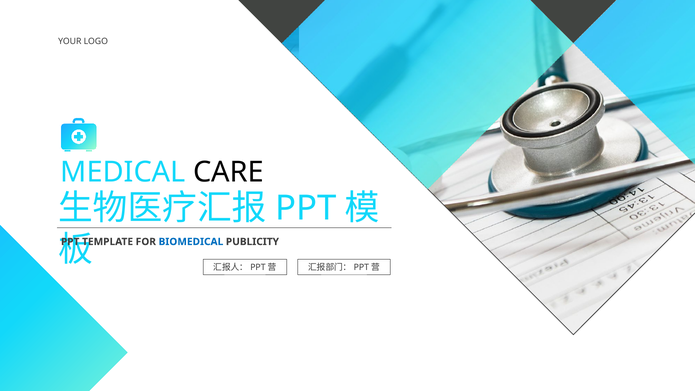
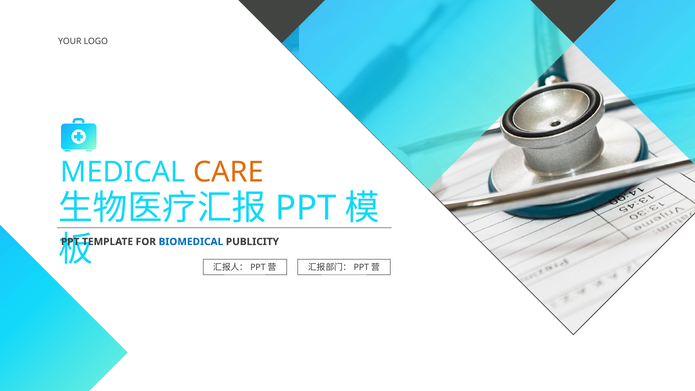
CARE colour: black -> orange
